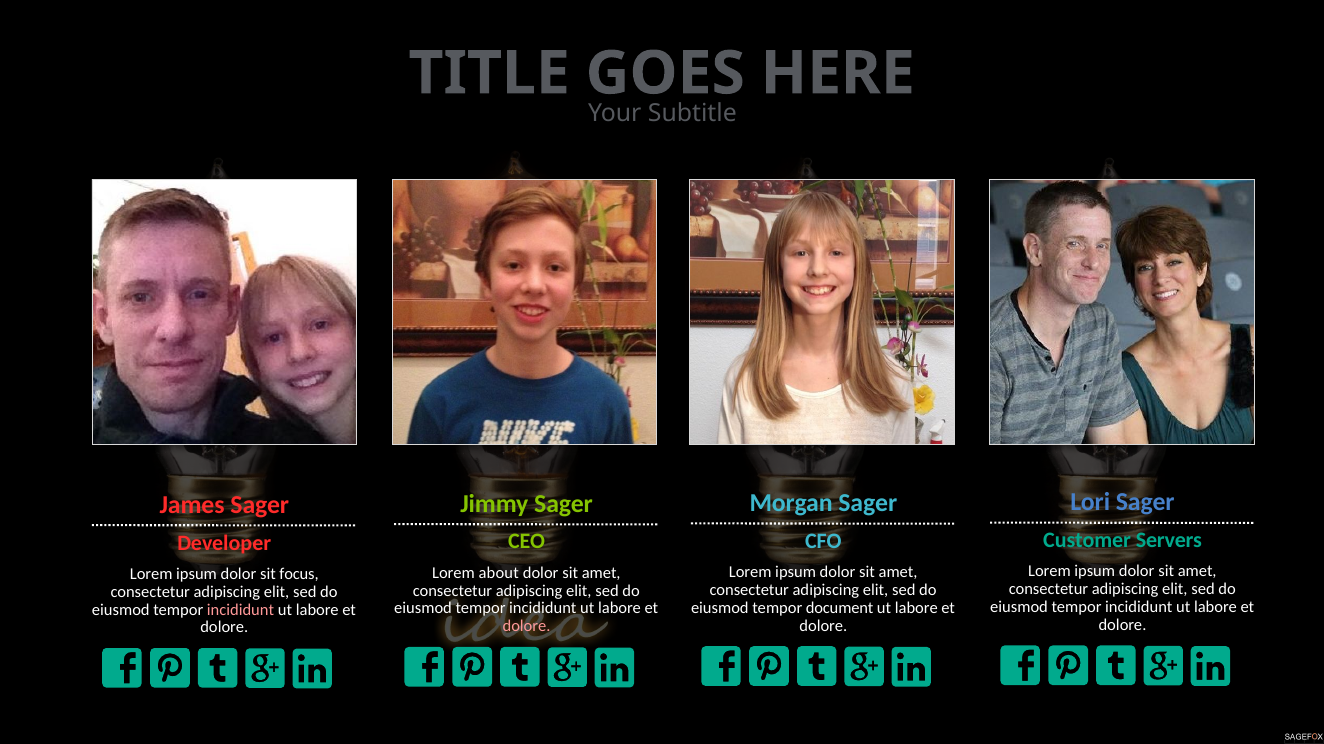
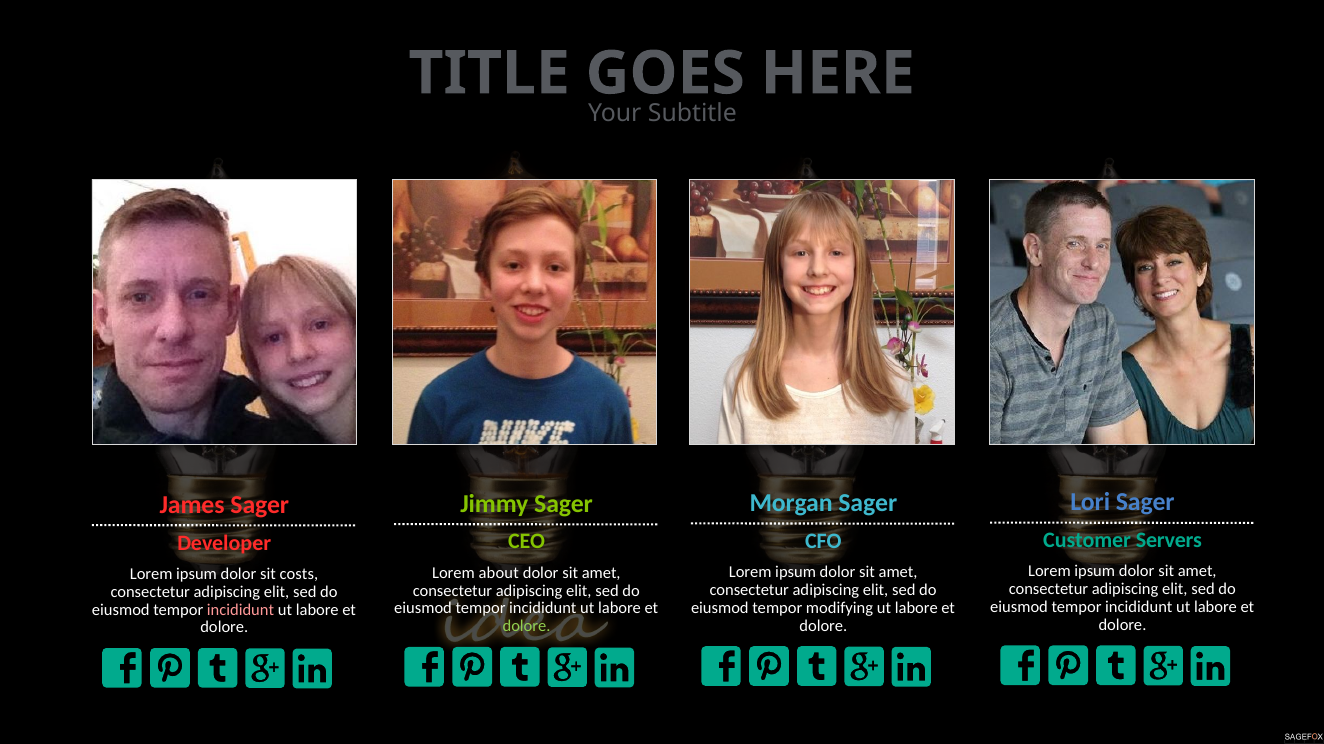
focus: focus -> costs
document: document -> modifying
dolore at (527, 627) colour: pink -> light green
